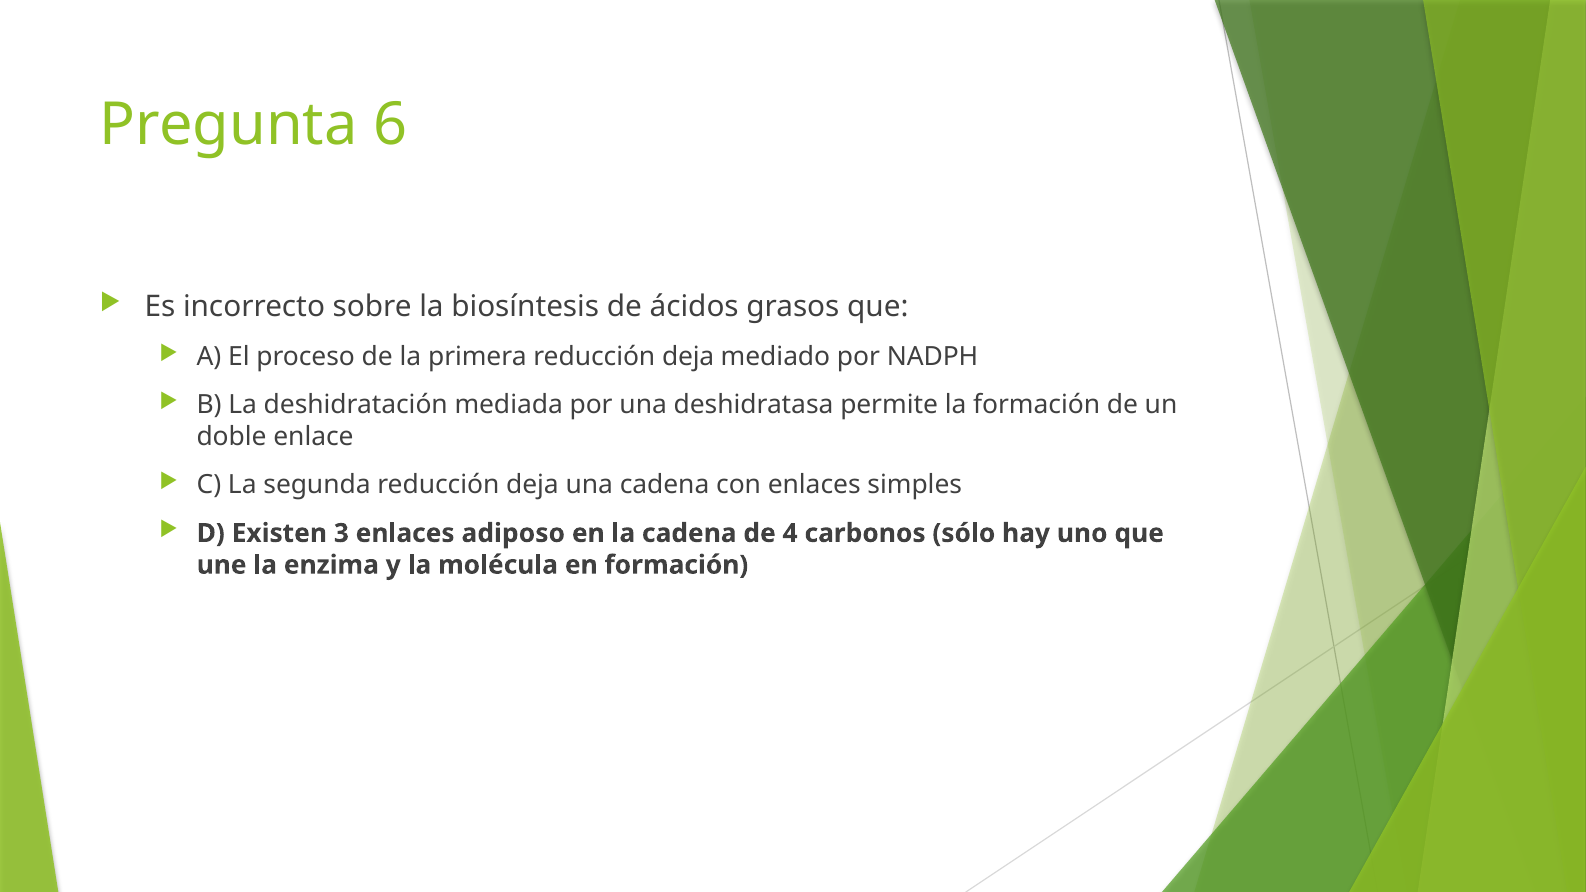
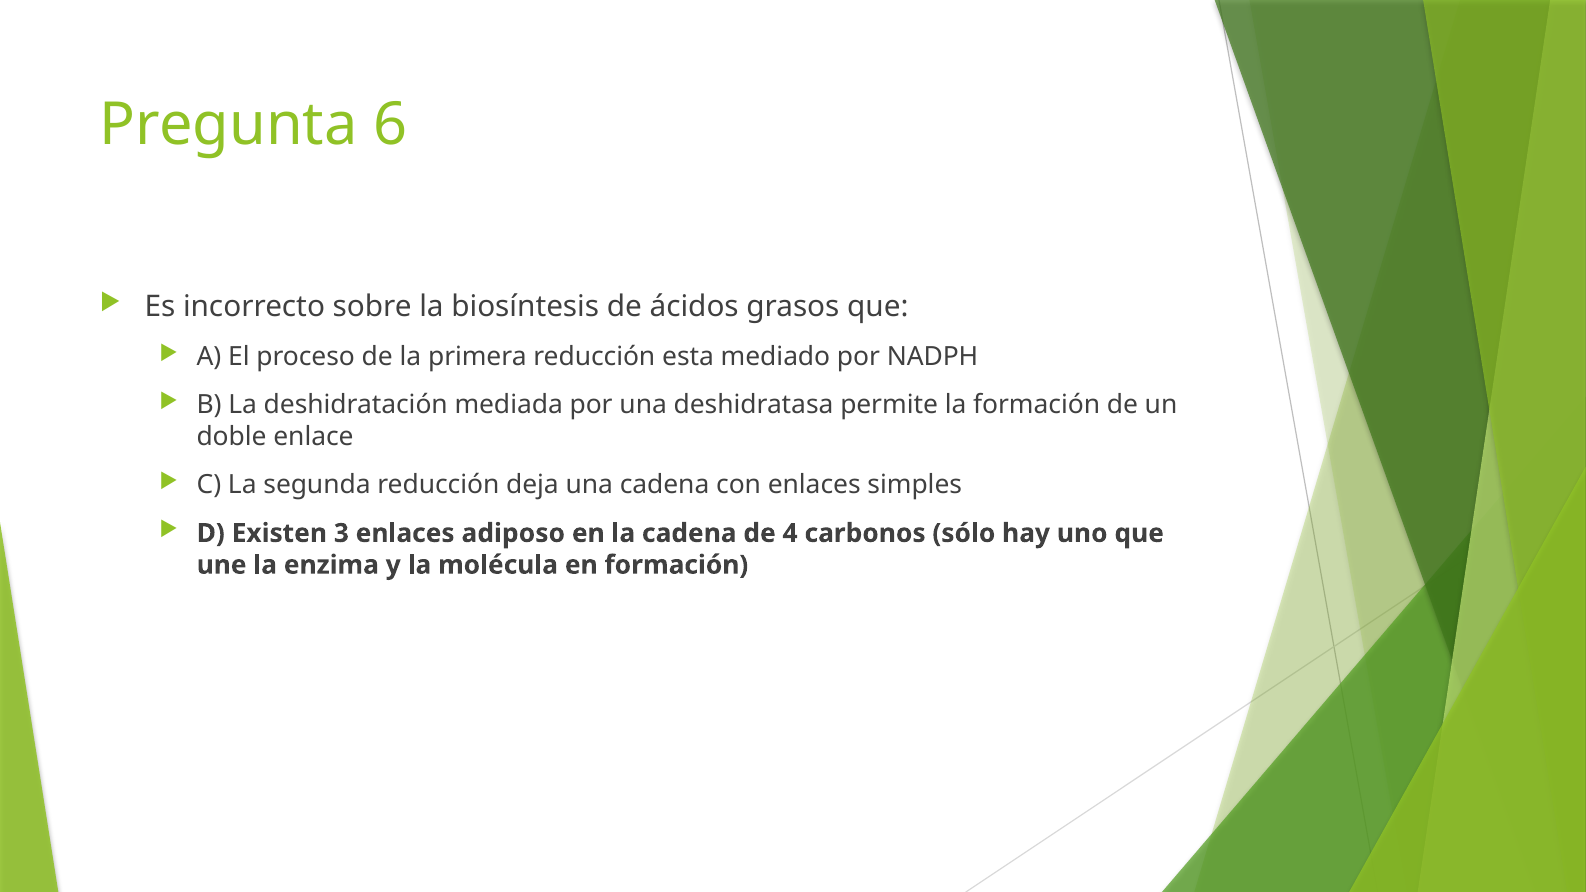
primera reducción deja: deja -> esta
